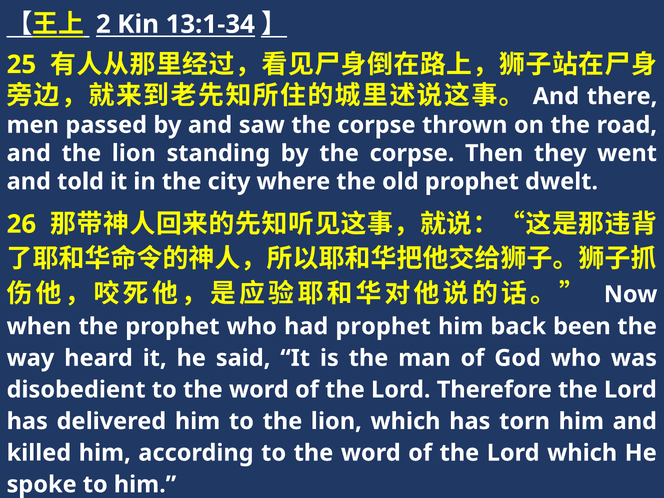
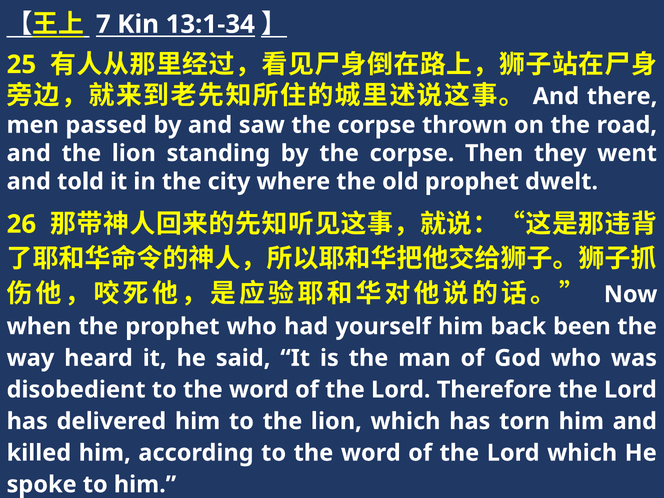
2: 2 -> 7
had prophet: prophet -> yourself
